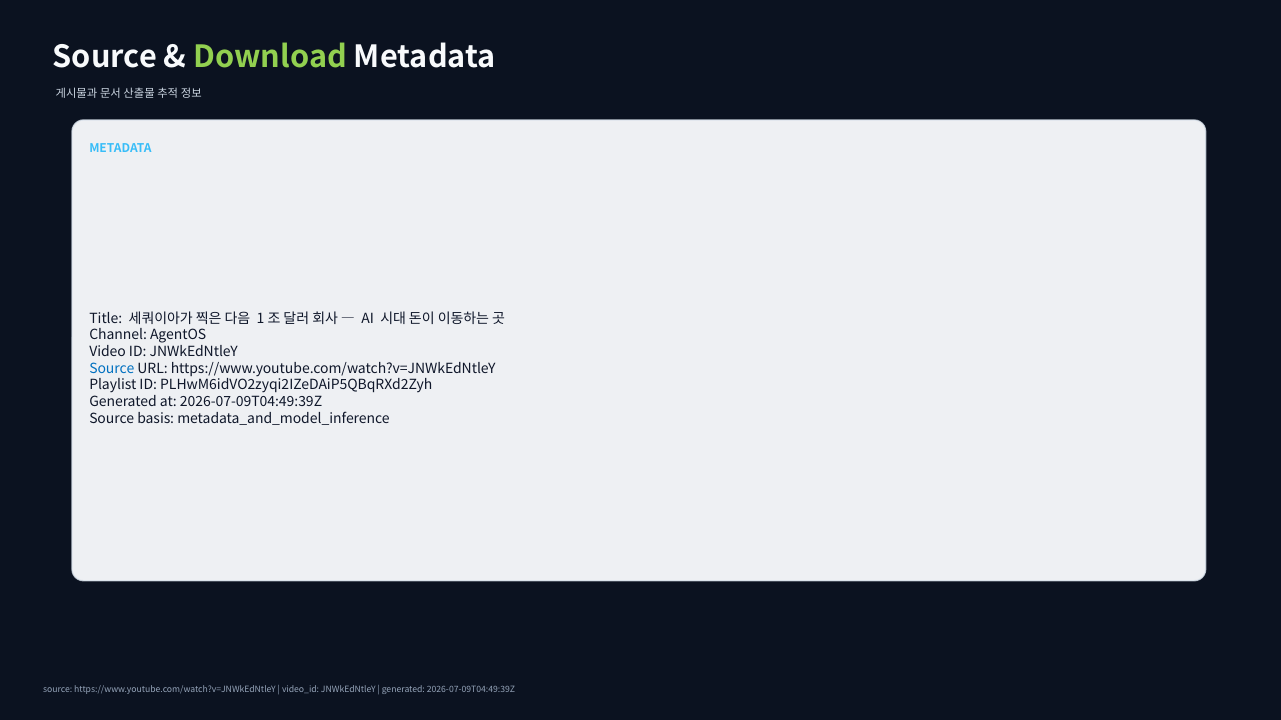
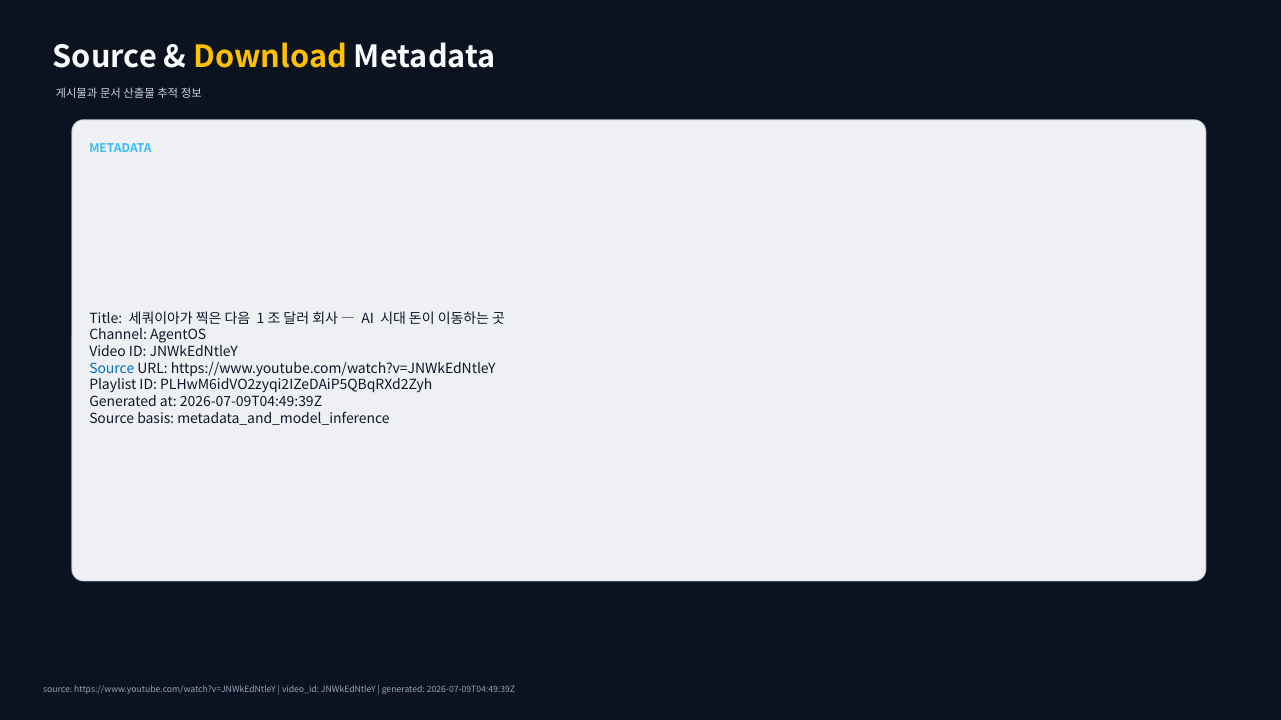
Download colour: light green -> yellow
